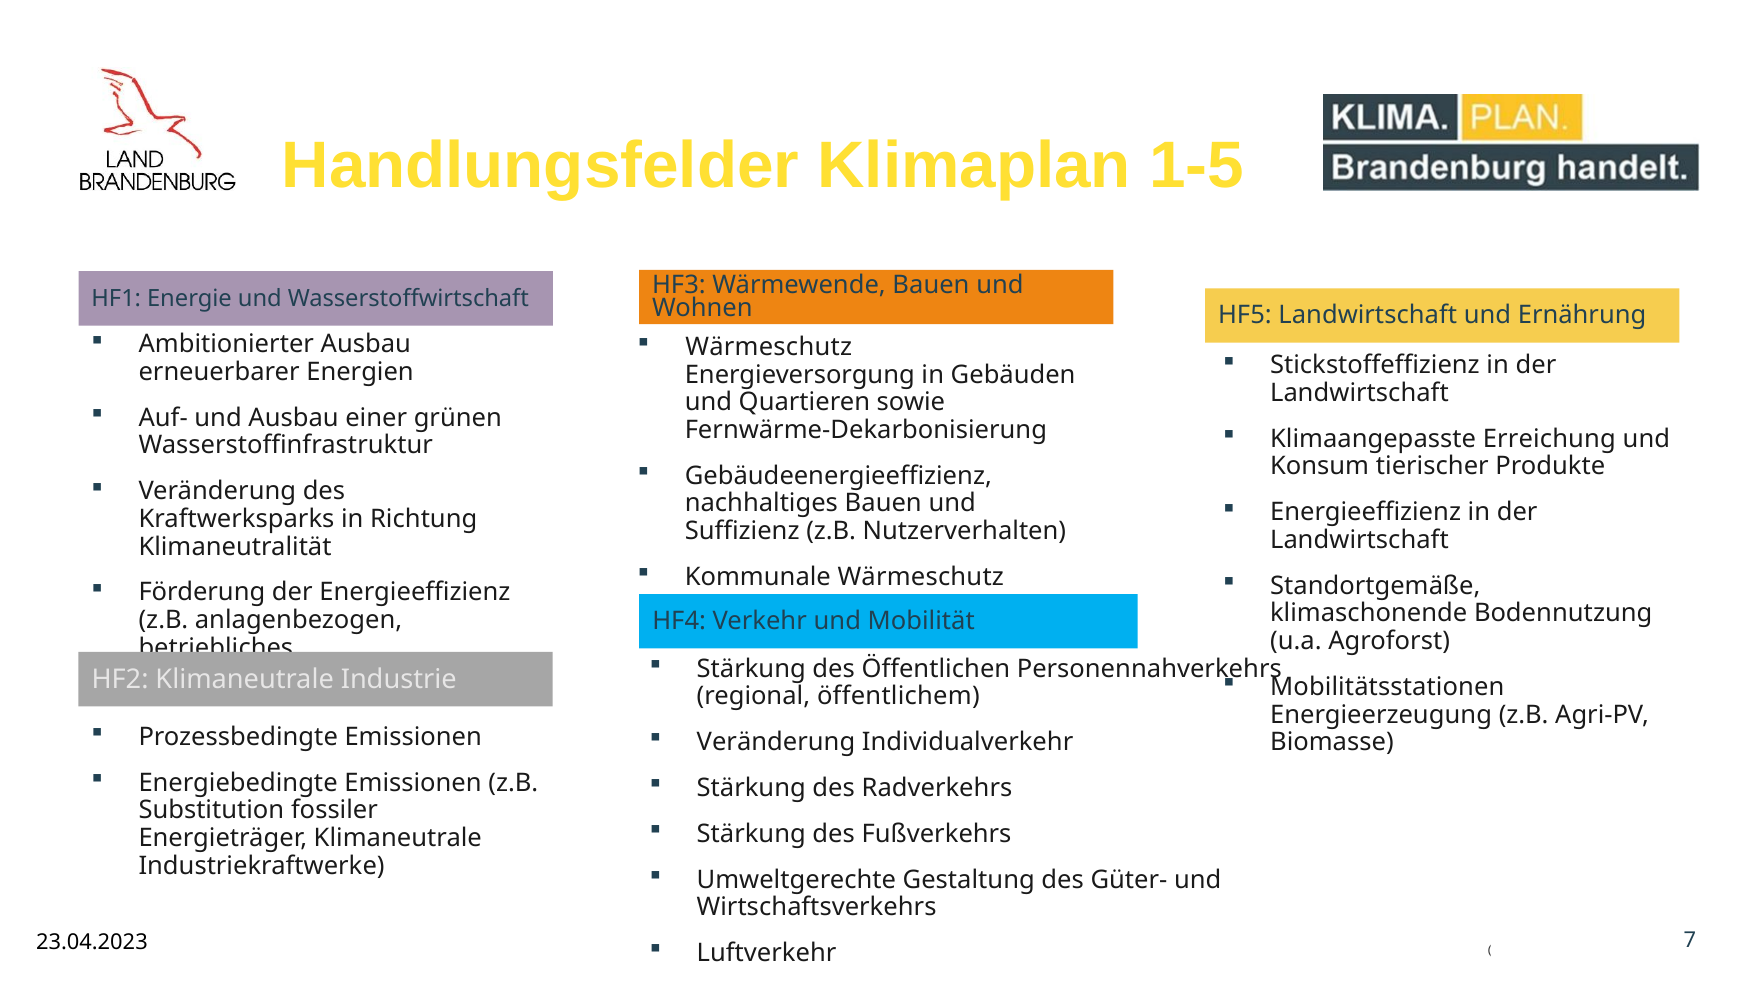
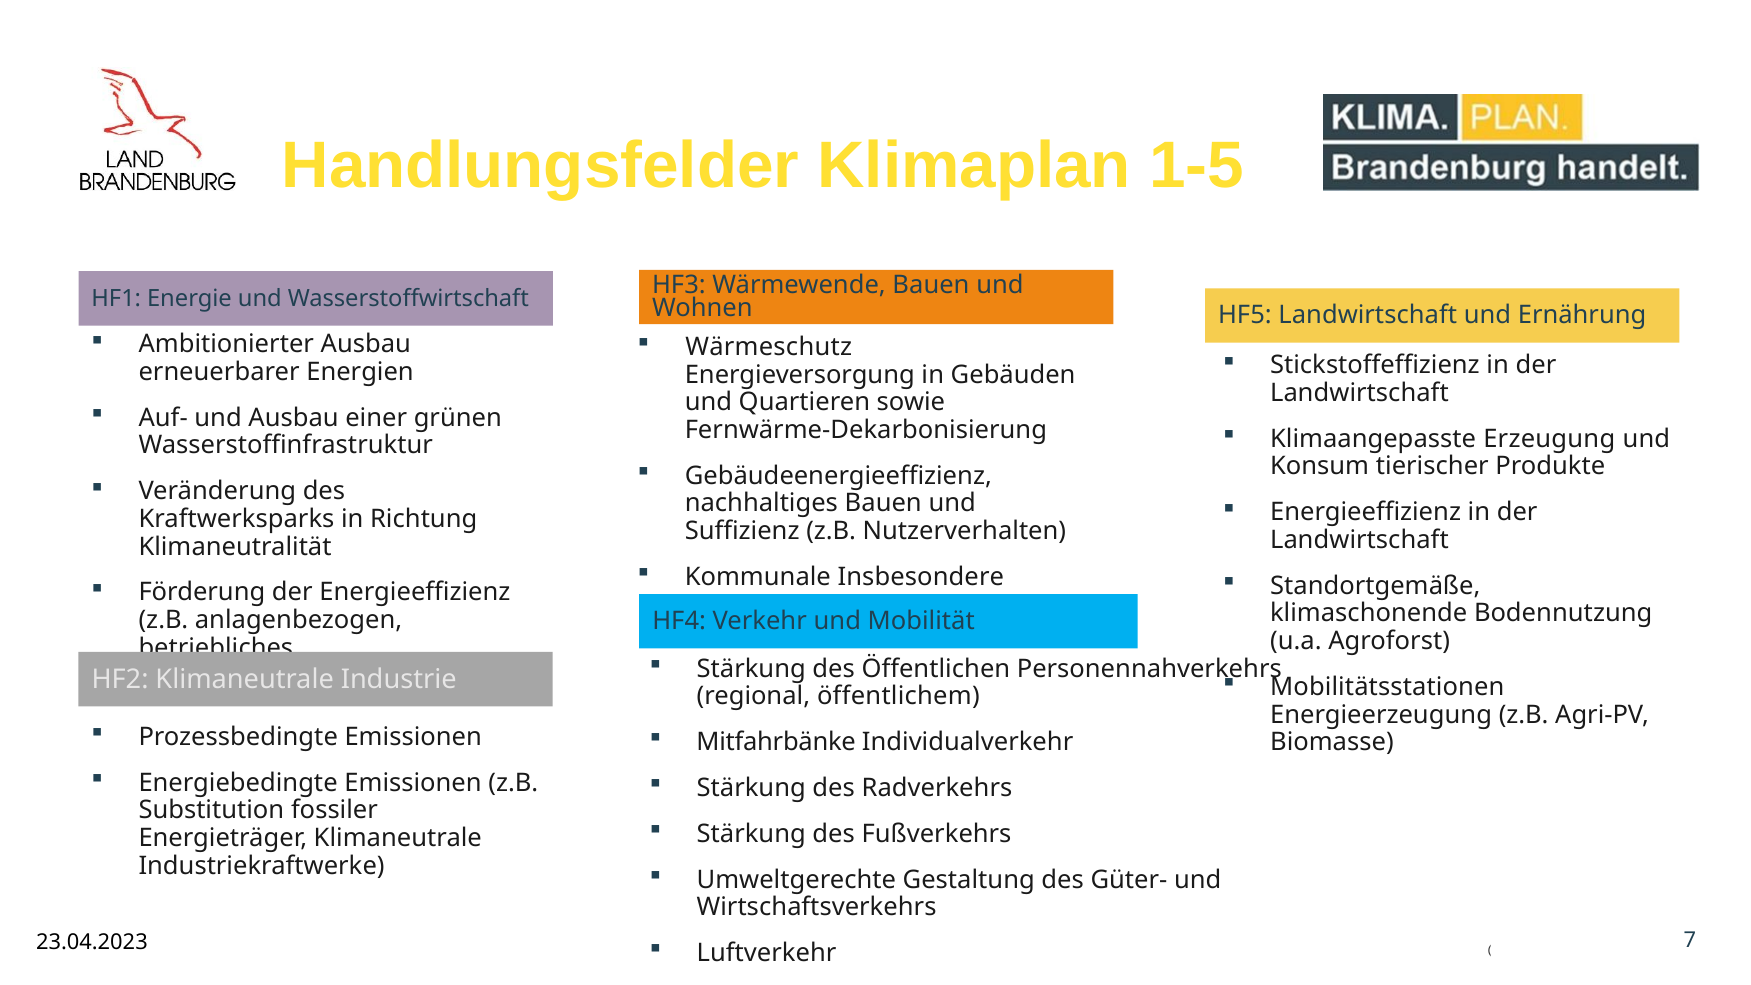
Erreichung: Erreichung -> Erzeugung
Kommunale Wärmeschutz: Wärmeschutz -> Insbesondere
Veränderung at (776, 742): Veränderung -> Mitfahrbänke
